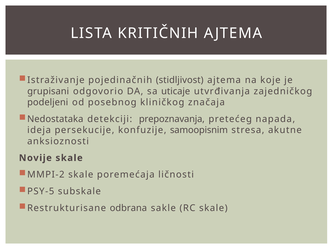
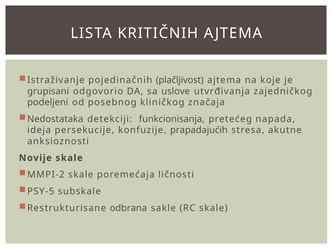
stidljivost: stidljivost -> plačljivost
uticaje: uticaje -> uslove
prepoznavanja: prepoznavanja -> funkcionisanja
samoopisnim: samoopisnim -> prapadajućih
